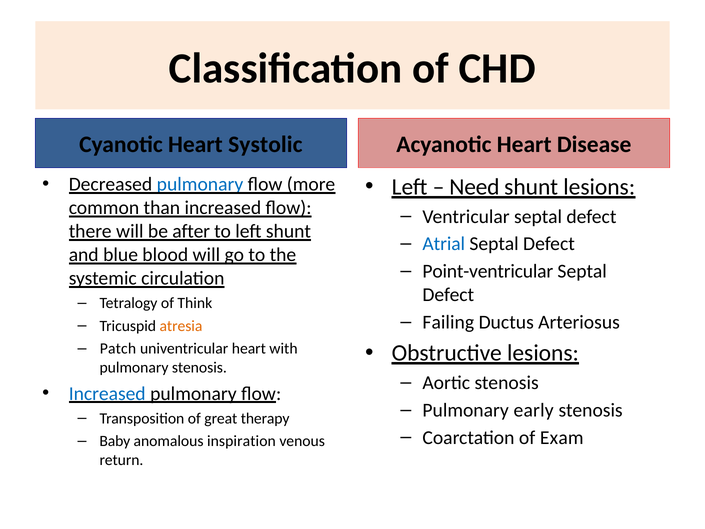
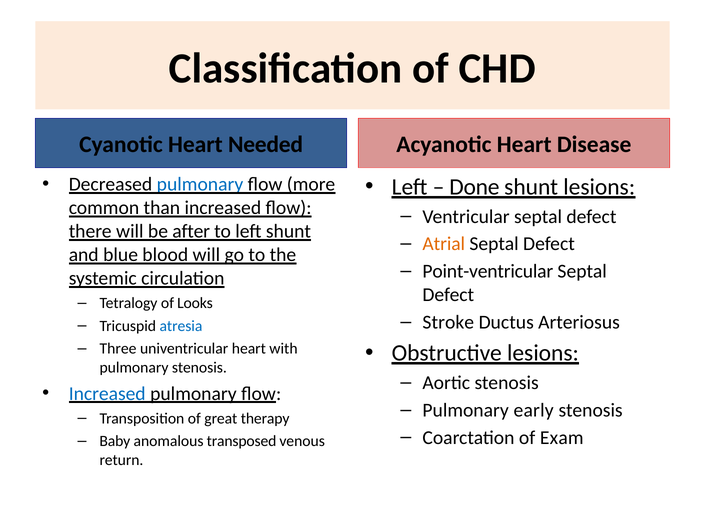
Systolic: Systolic -> Needed
Need: Need -> Done
Atrial colour: blue -> orange
Think: Think -> Looks
Failing: Failing -> Stroke
atresia colour: orange -> blue
Patch: Patch -> Three
inspiration: inspiration -> transposed
